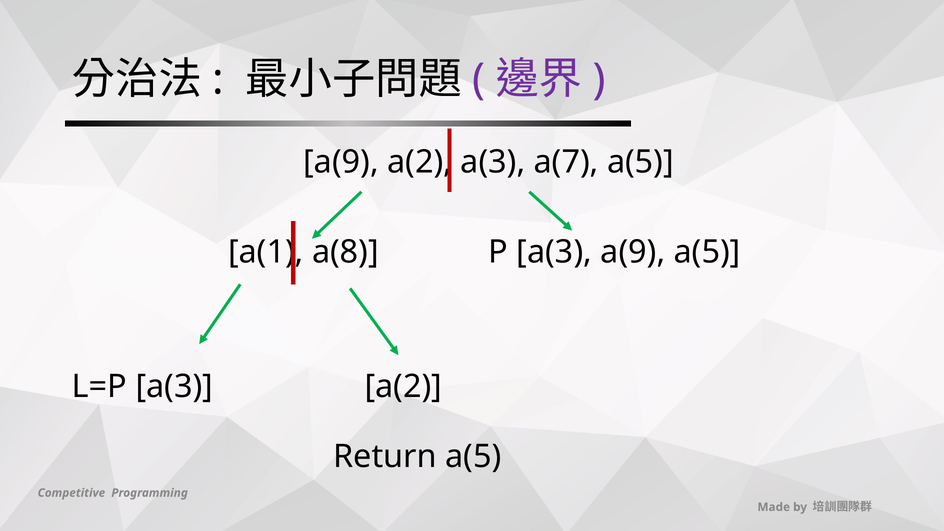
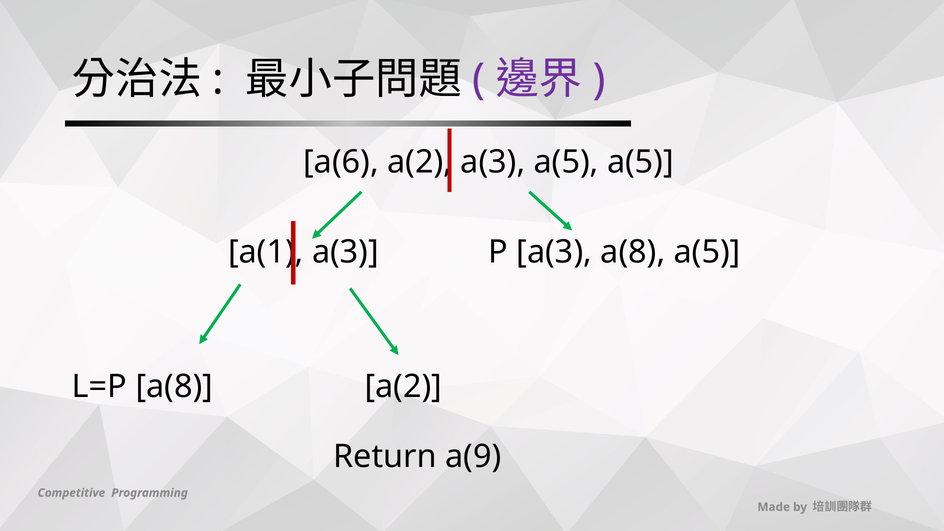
a(9 at (341, 162): a(9 -> a(6
a(3 a(7: a(7 -> a(5
a(8 at (345, 252): a(8 -> a(3
a(3 a(9: a(9 -> a(8
L=P a(3: a(3 -> a(8
Return a(5: a(5 -> a(9
